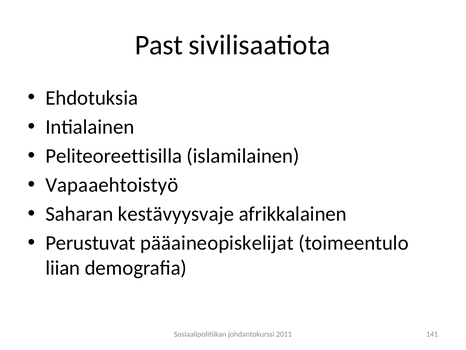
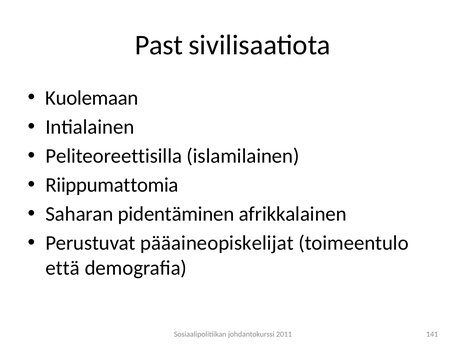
Ehdotuksia: Ehdotuksia -> Kuolemaan
Vapaaehtoistyö: Vapaaehtoistyö -> Riippumattomia
kestävyysvaje: kestävyysvaje -> pidentäminen
liian: liian -> että
